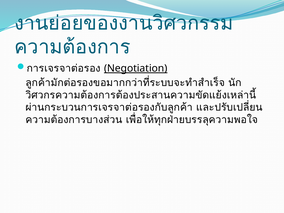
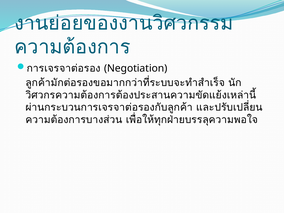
Negotiation underline: present -> none
